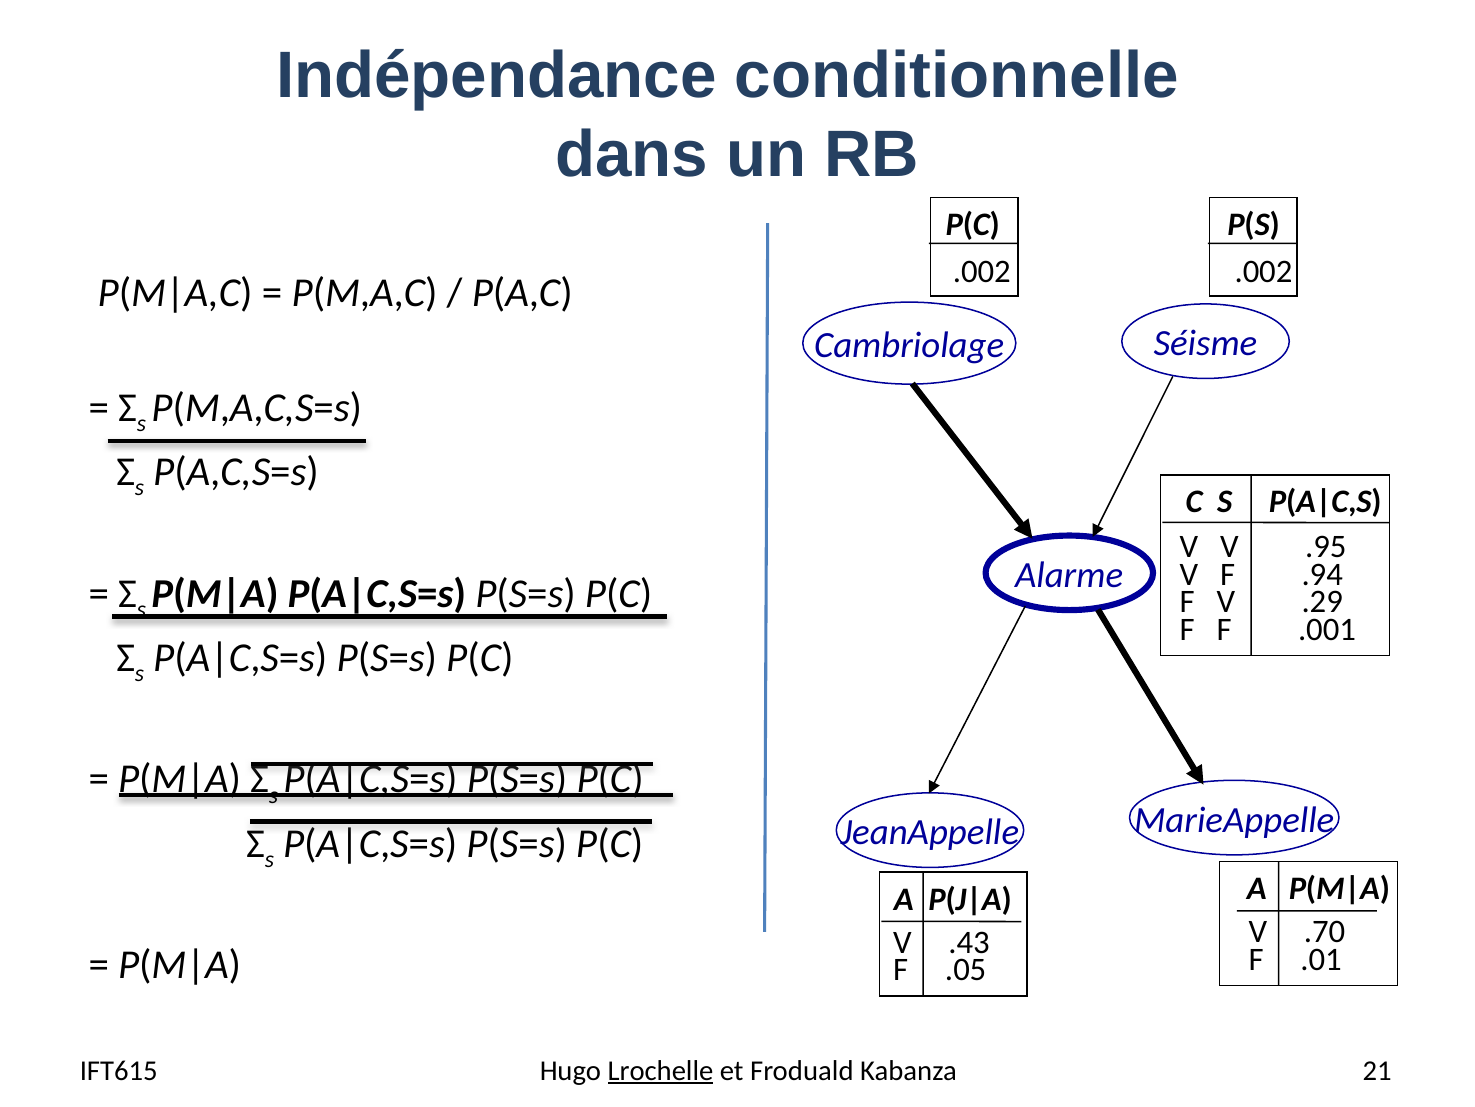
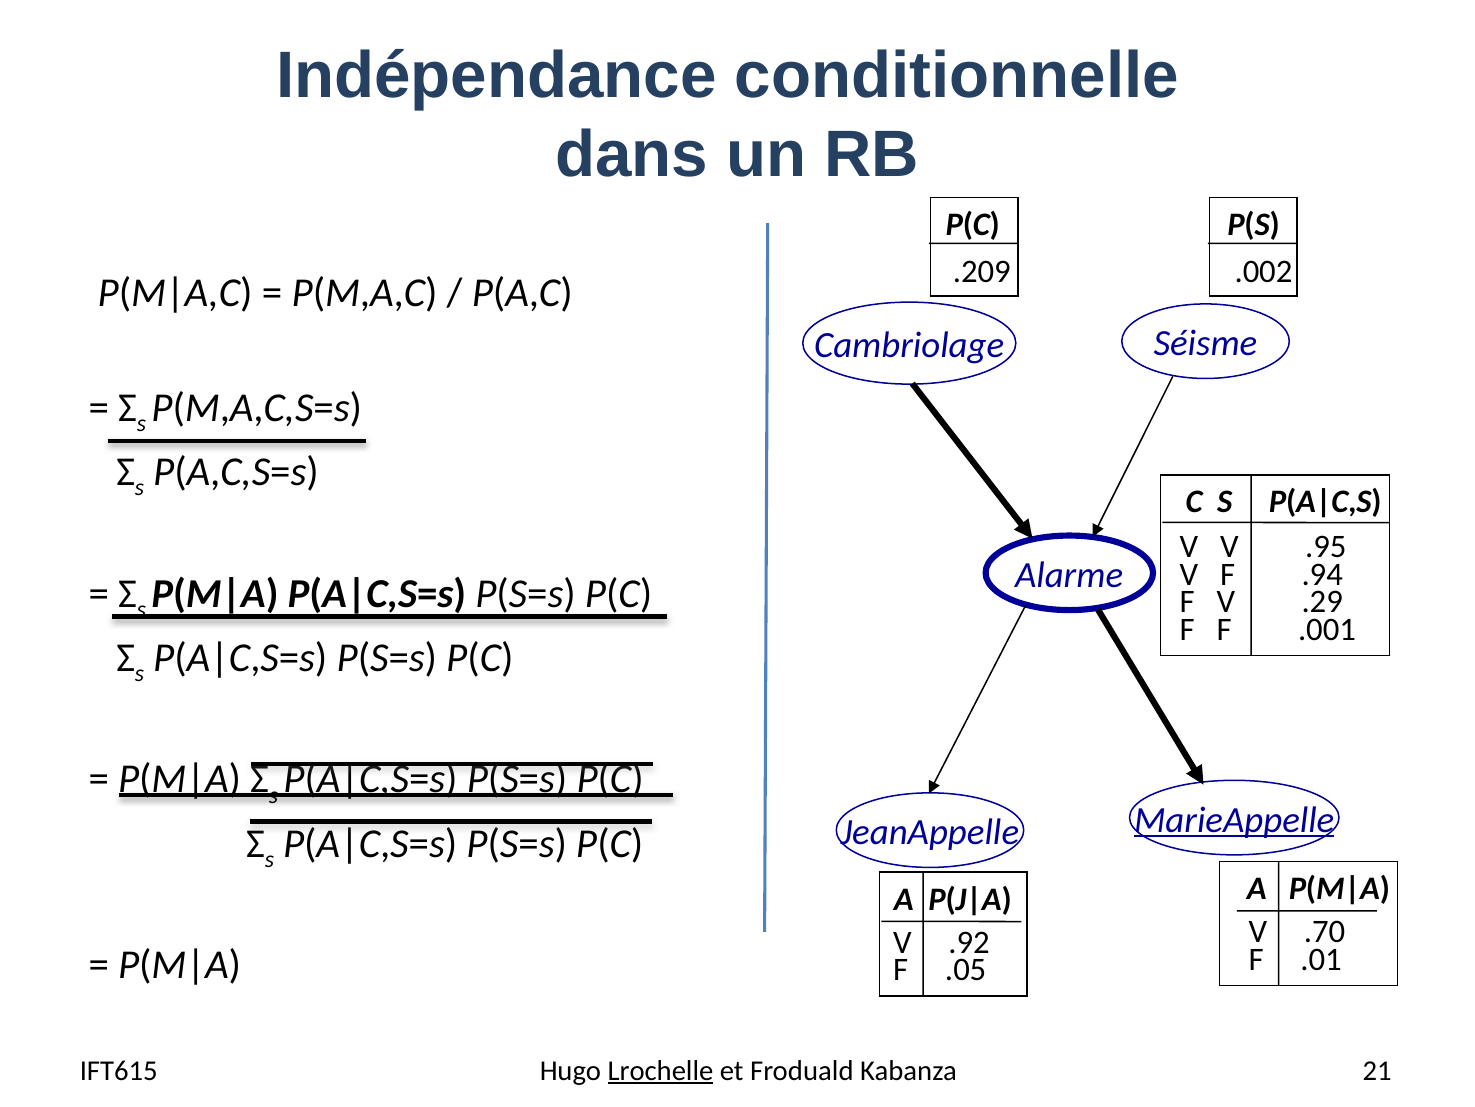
.002 at (982, 271): .002 -> .209
MarieAppelle underline: none -> present
.43: .43 -> .92
